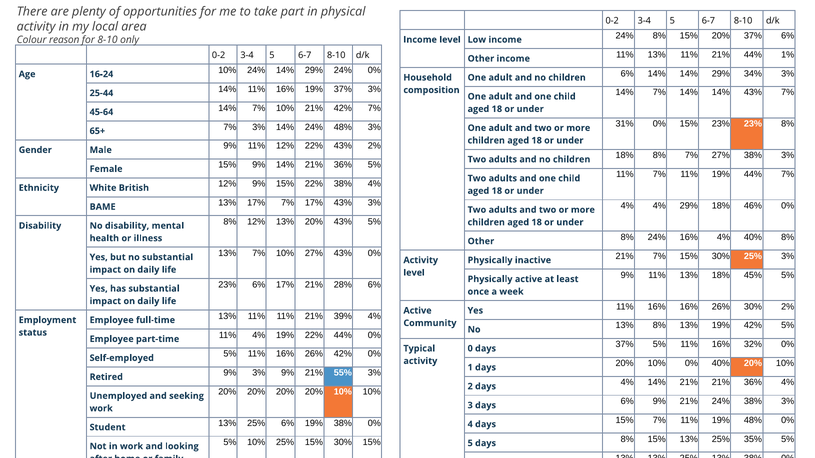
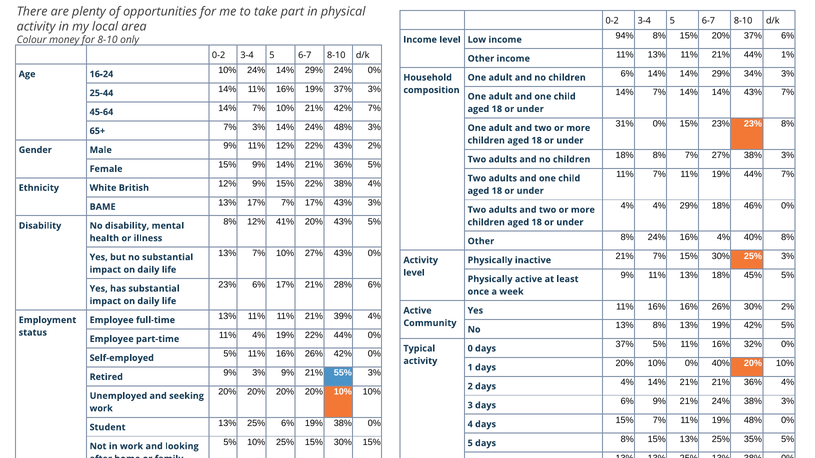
income 24%: 24% -> 94%
reason: reason -> money
12% 13%: 13% -> 41%
